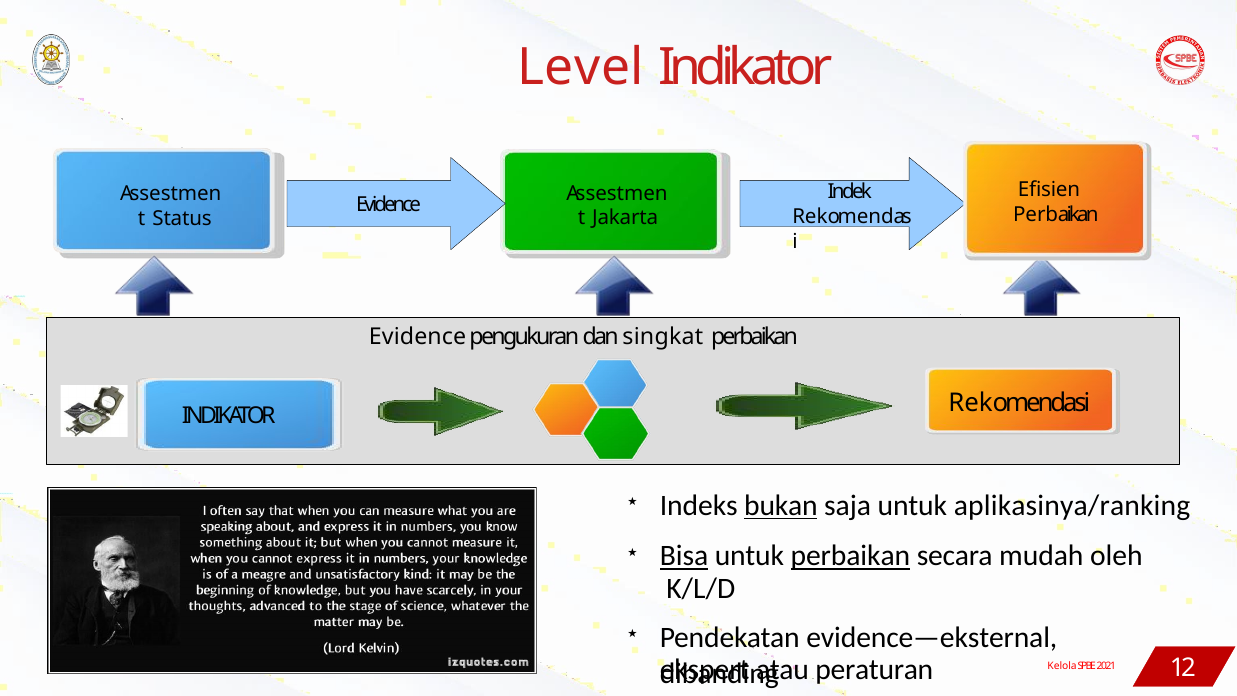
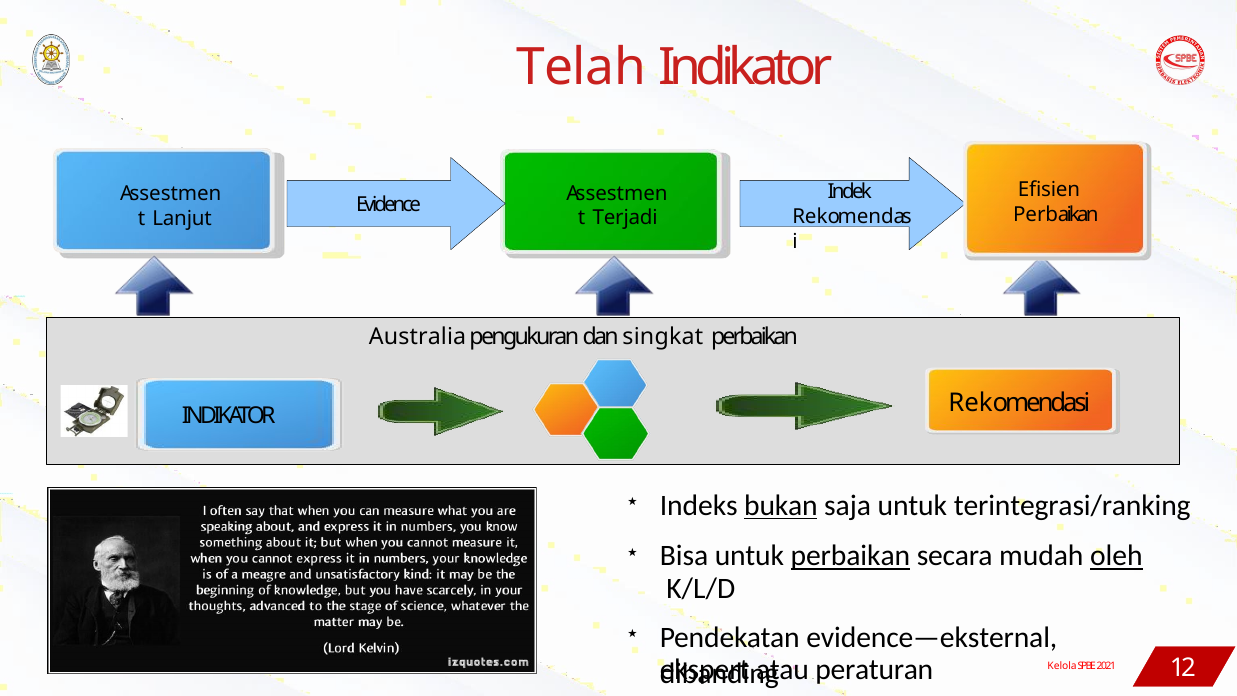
Level: Level -> Telah
Jakarta: Jakarta -> Terjadi
Status: Status -> Lanjut
Evidence at (418, 337): Evidence -> Australia
aplikasinya/ranking: aplikasinya/ranking -> terintegrasi/ranking
Bisa underline: present -> none
oleh underline: none -> present
